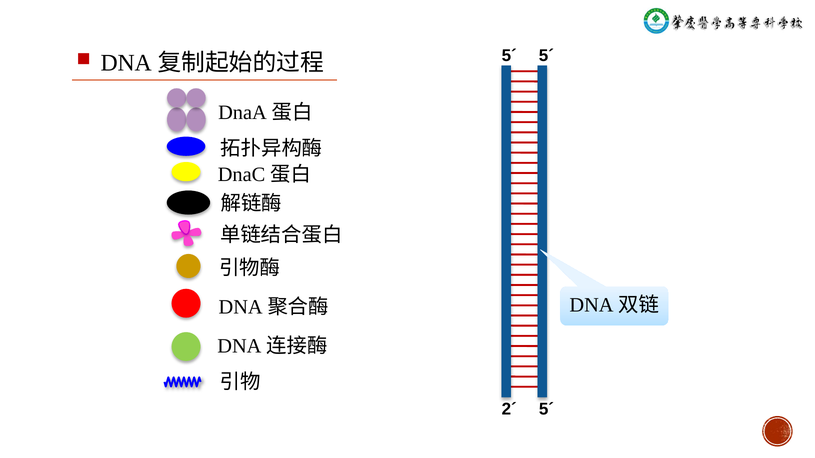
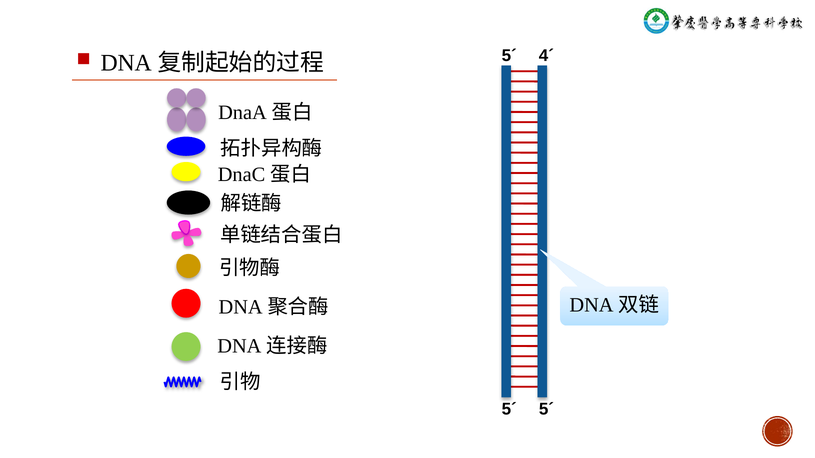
5´ at (546, 56): 5´ -> 4´
2´ at (509, 409): 2´ -> 5´
